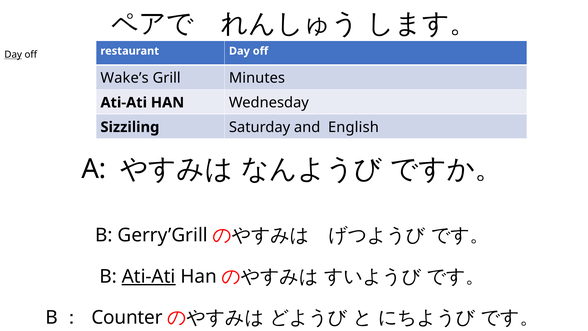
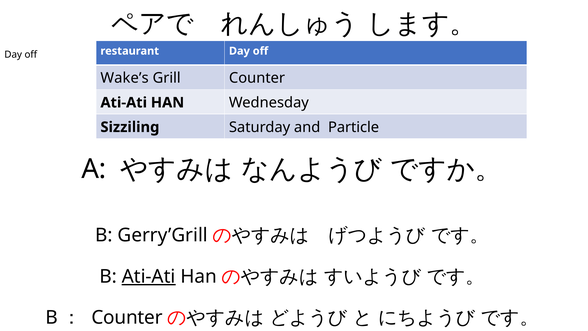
Day at (13, 55) underline: present -> none
Grill Minutes: Minutes -> Counter
English: English -> Particle
